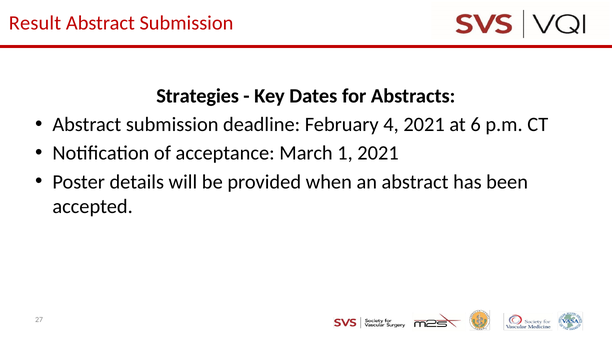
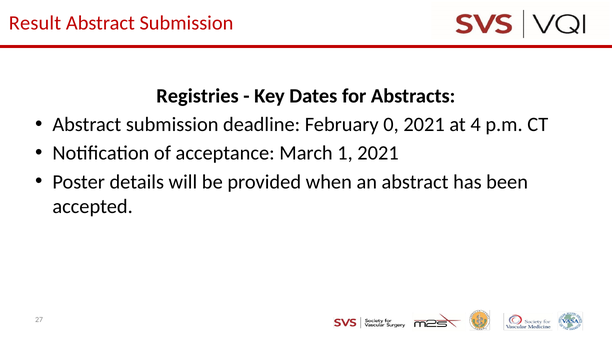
Strategies: Strategies -> Registries
4: 4 -> 0
6: 6 -> 4
